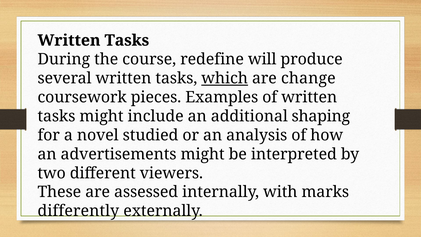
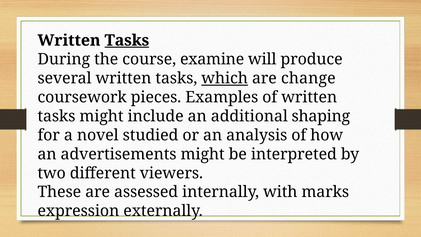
Tasks at (127, 40) underline: none -> present
redefine: redefine -> examine
differently: differently -> expression
